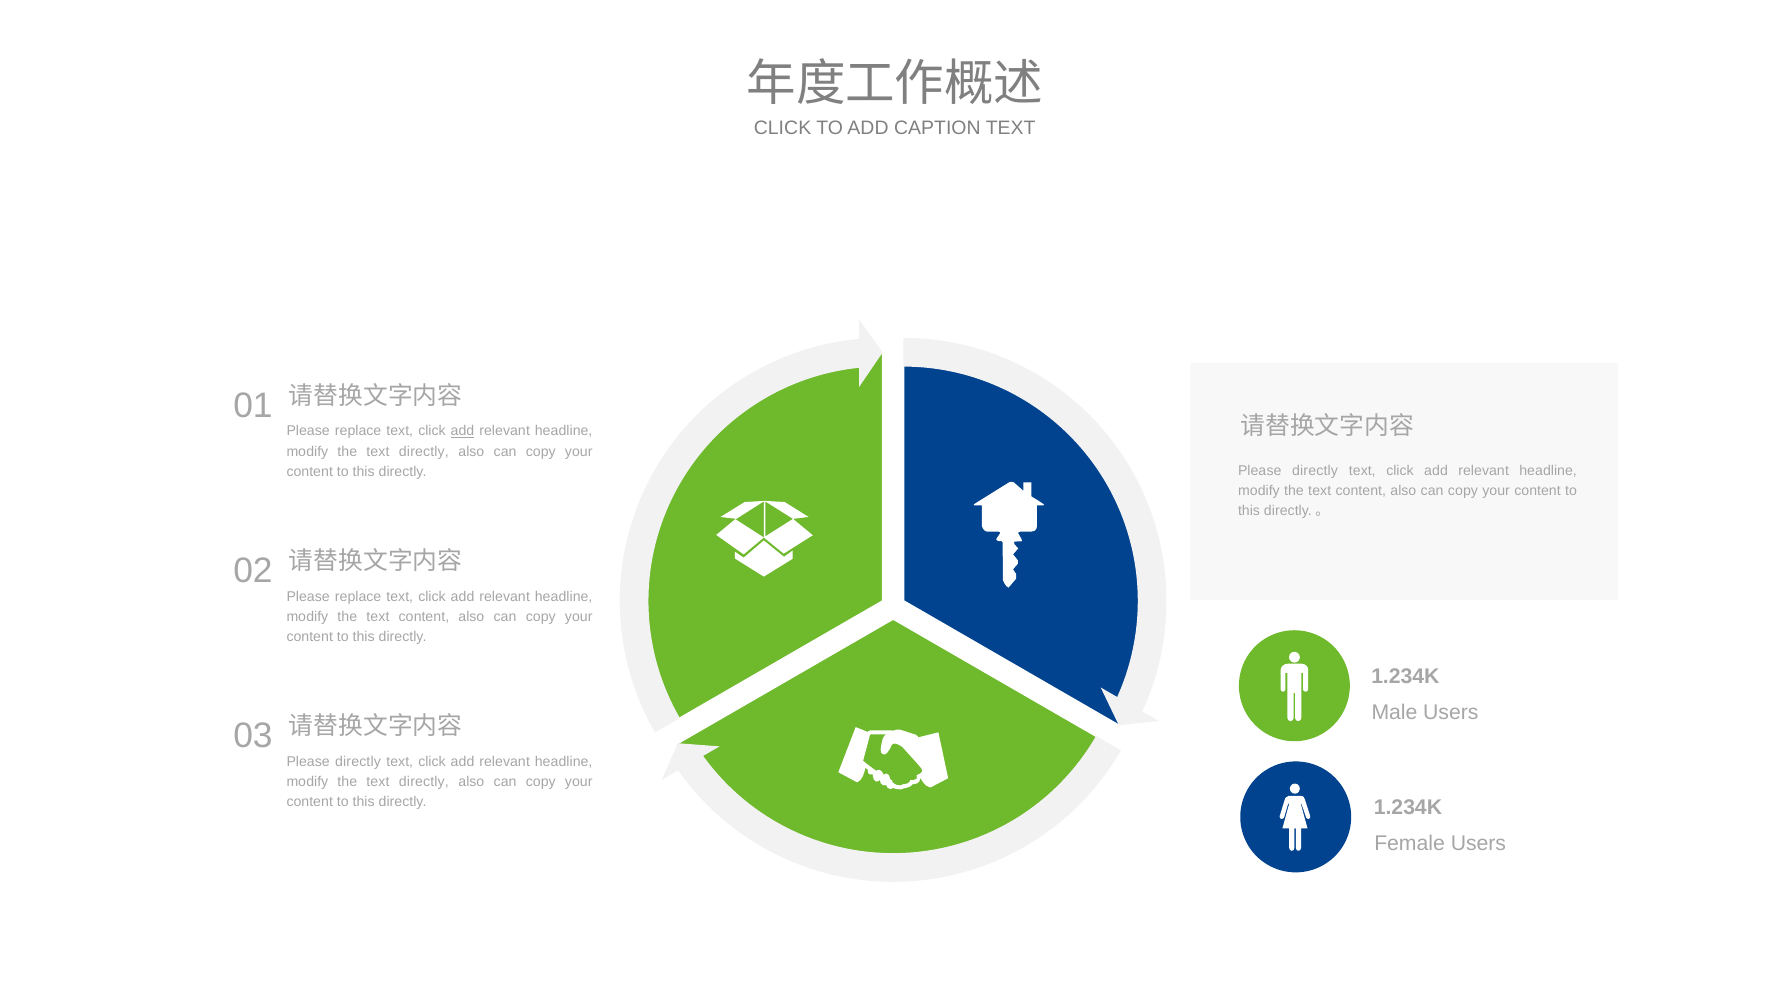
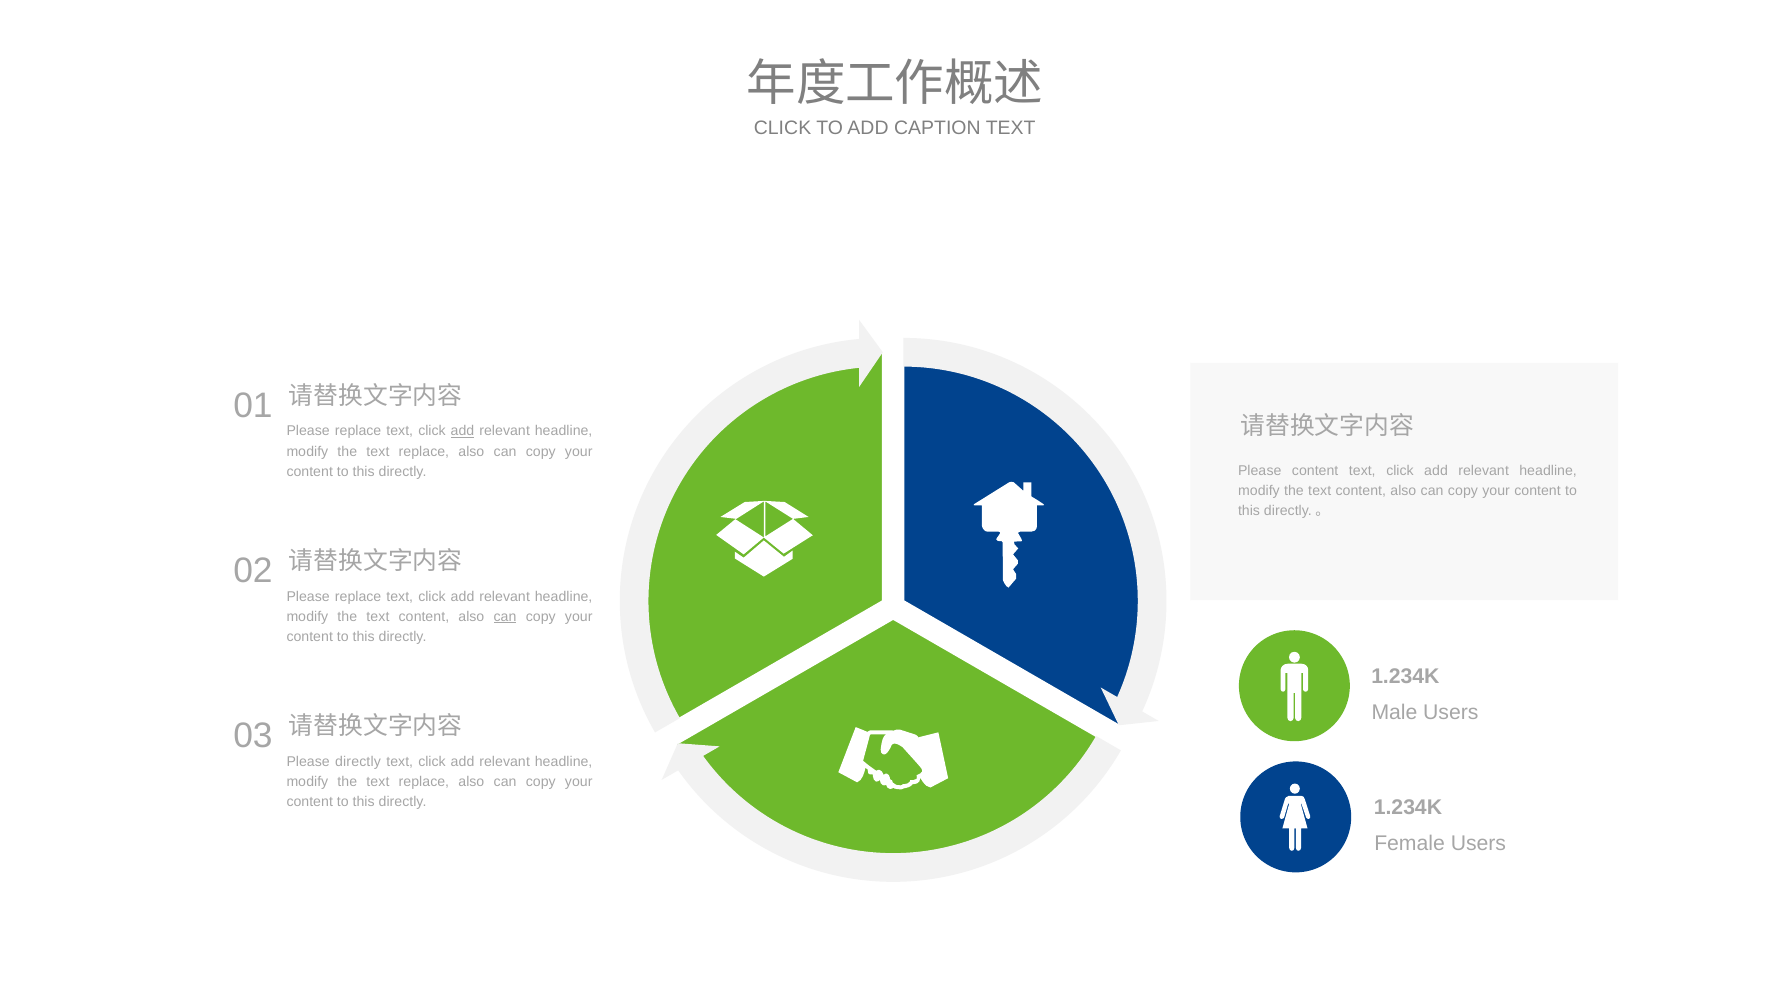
directly at (424, 452): directly -> replace
directly at (1315, 470): directly -> content
can at (505, 617) underline: none -> present
directly at (424, 782): directly -> replace
